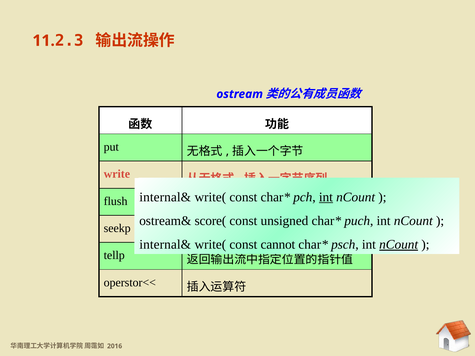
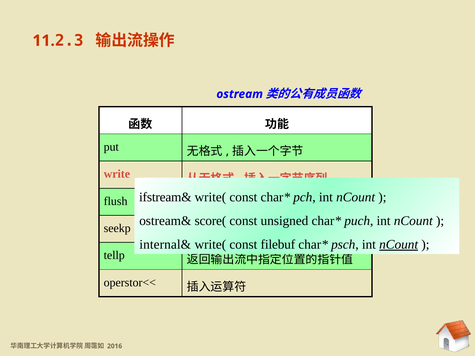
internal& at (165, 197): internal& -> ifstream&
int at (326, 197) underline: present -> none
cannot: cannot -> filebuf
